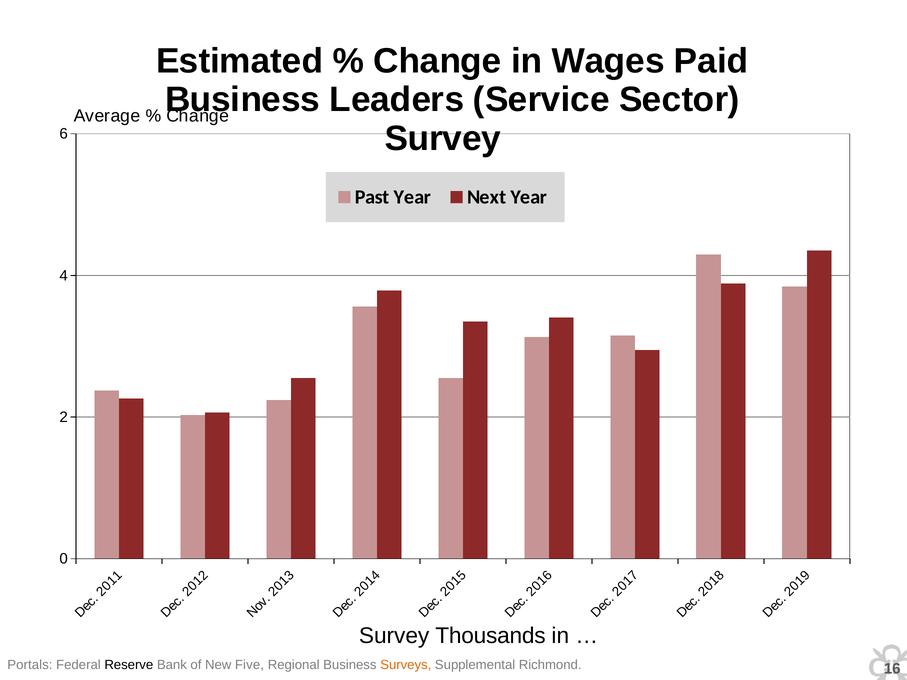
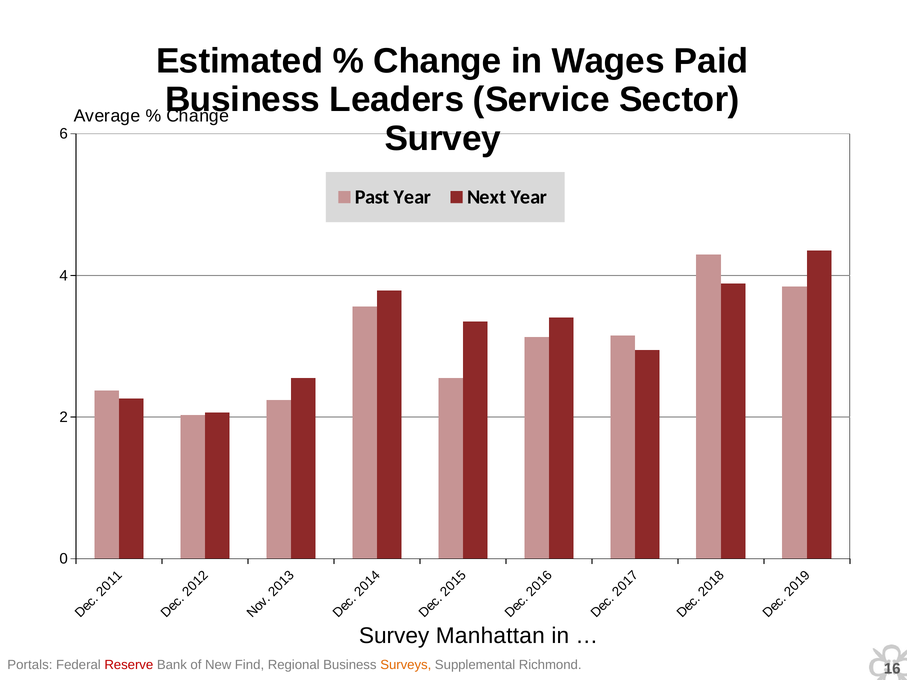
Thousands: Thousands -> Manhattan
Reserve colour: black -> red
Five: Five -> Find
